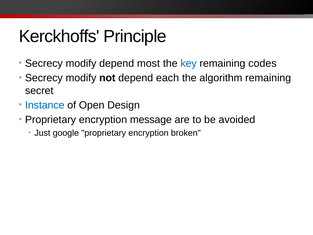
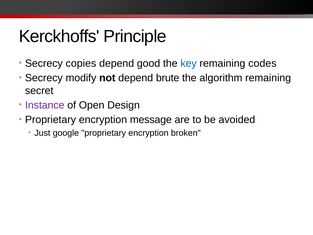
modify at (81, 63): modify -> copies
most: most -> good
each: each -> brute
Instance colour: blue -> purple
